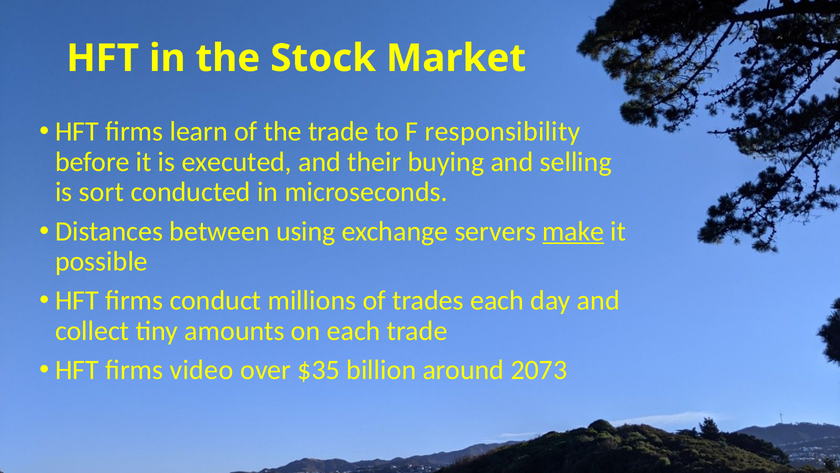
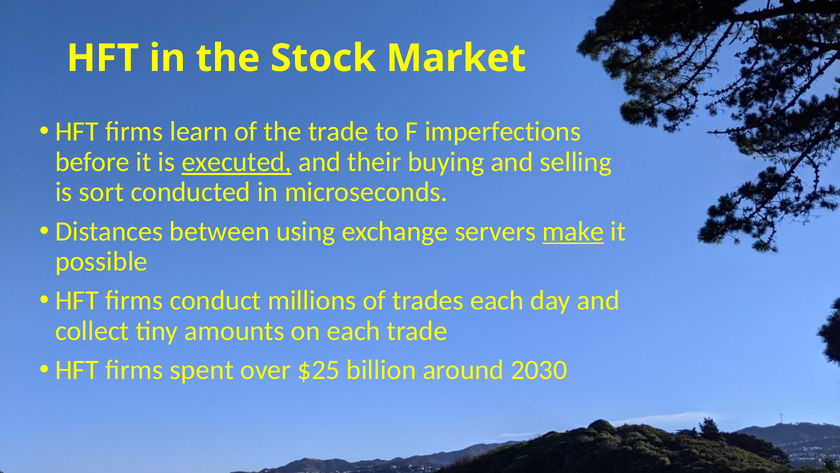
responsibility: responsibility -> imperfections
executed underline: none -> present
video: video -> spent
$35: $35 -> $25
2073: 2073 -> 2030
